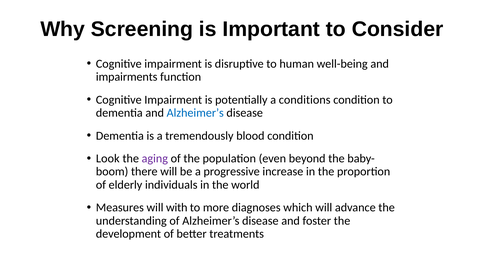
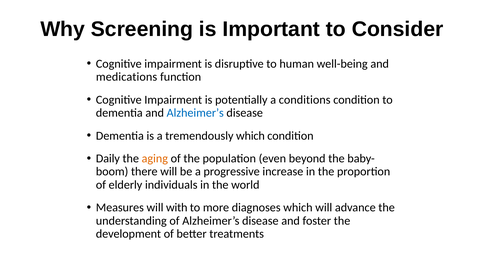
impairments: impairments -> medications
tremendously blood: blood -> which
Look: Look -> Daily
aging colour: purple -> orange
